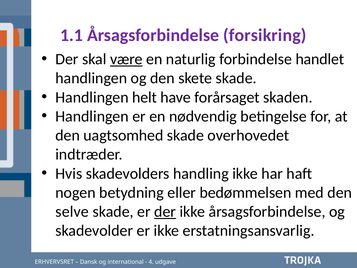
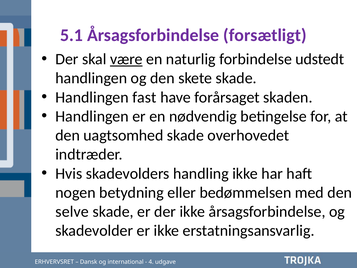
1.1: 1.1 -> 5.1
forsikring: forsikring -> forsætligt
handlet: handlet -> udstedt
helt: helt -> fast
der at (165, 211) underline: present -> none
